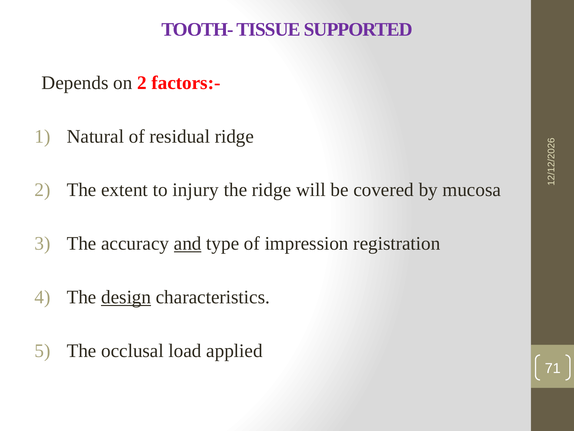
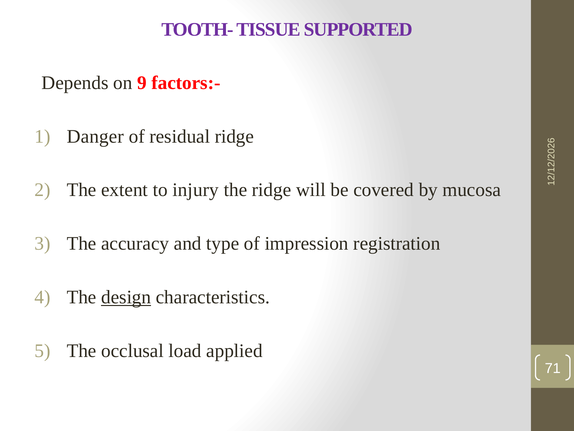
on 2: 2 -> 9
Natural: Natural -> Danger
and underline: present -> none
